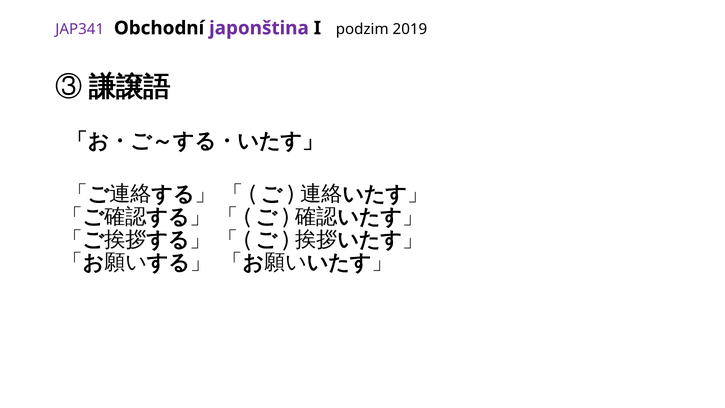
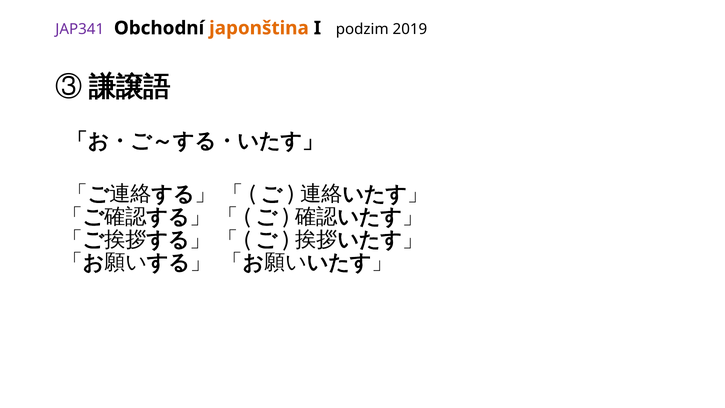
japonština colour: purple -> orange
